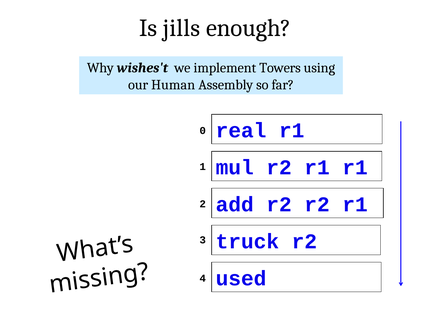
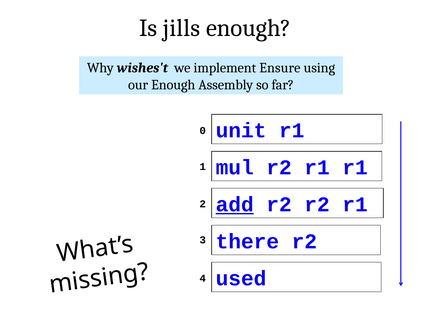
Towers: Towers -> Ensure
our Human: Human -> Enough
real: real -> unit
add underline: none -> present
truck: truck -> there
